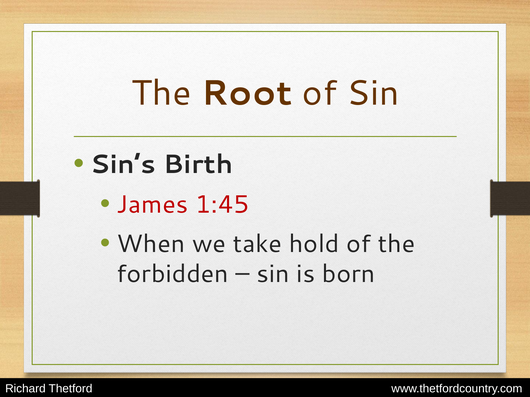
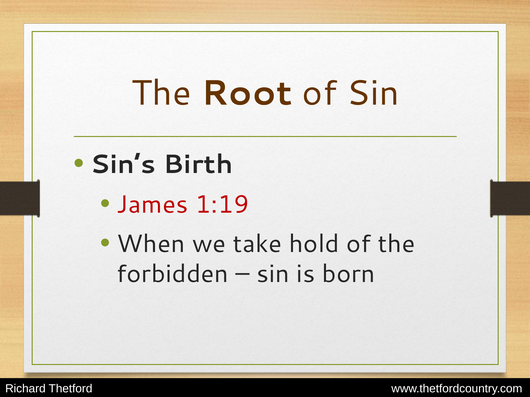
1:45: 1:45 -> 1:19
